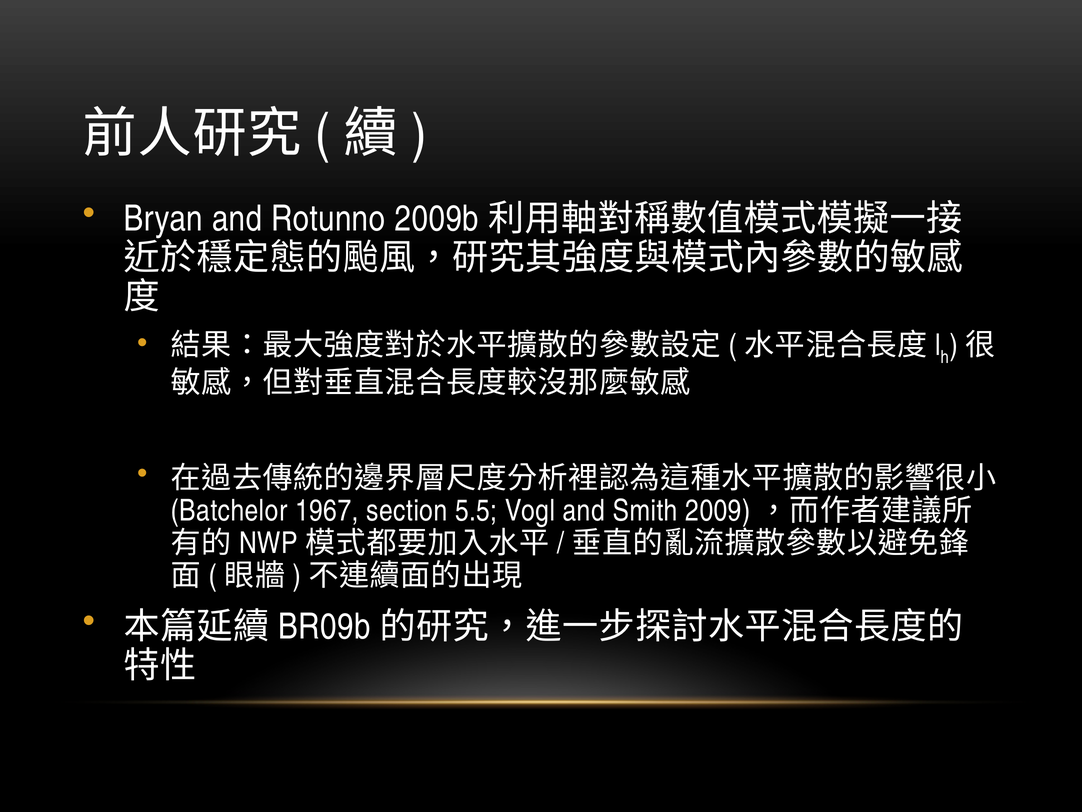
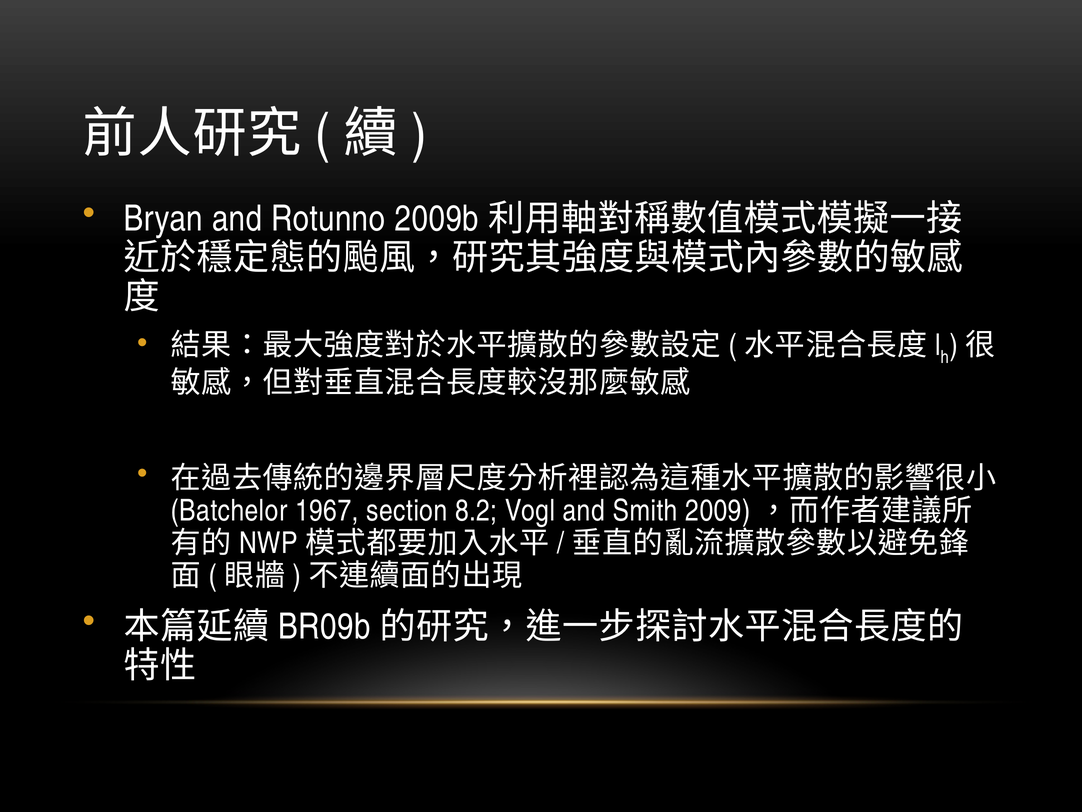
5.5: 5.5 -> 8.2
